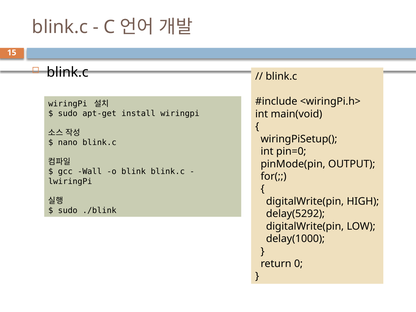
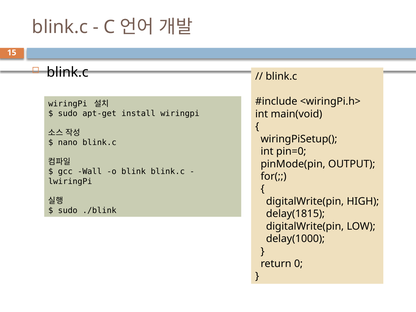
delay(5292: delay(5292 -> delay(1815
